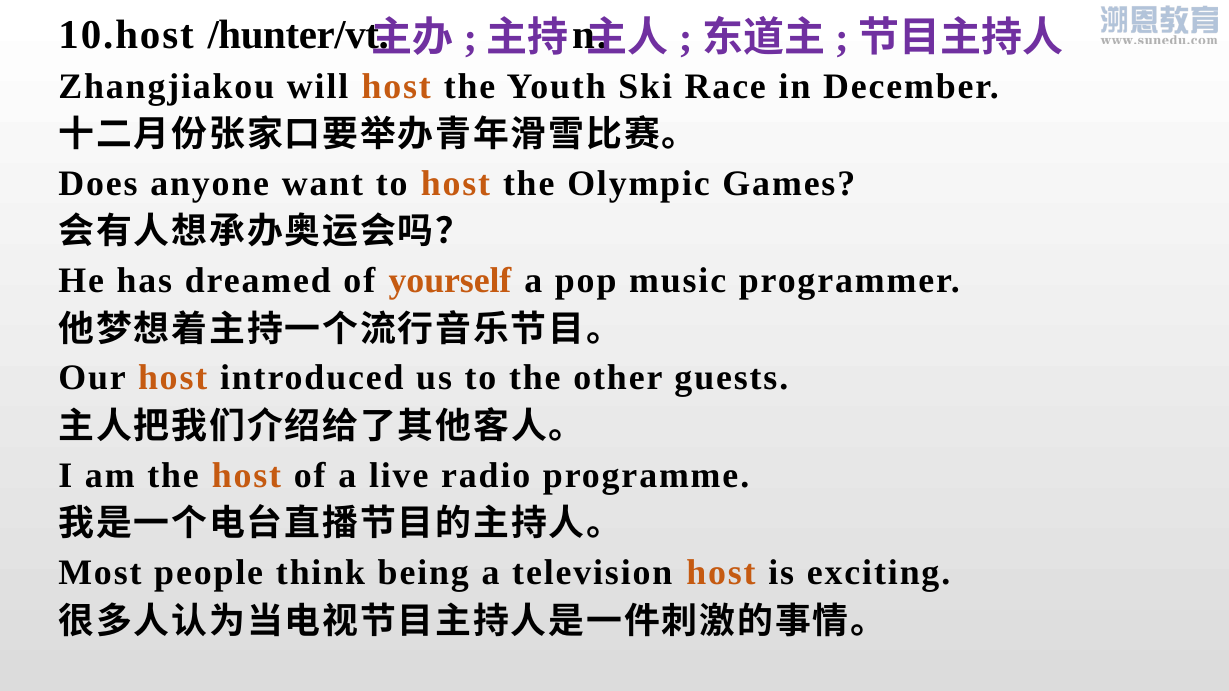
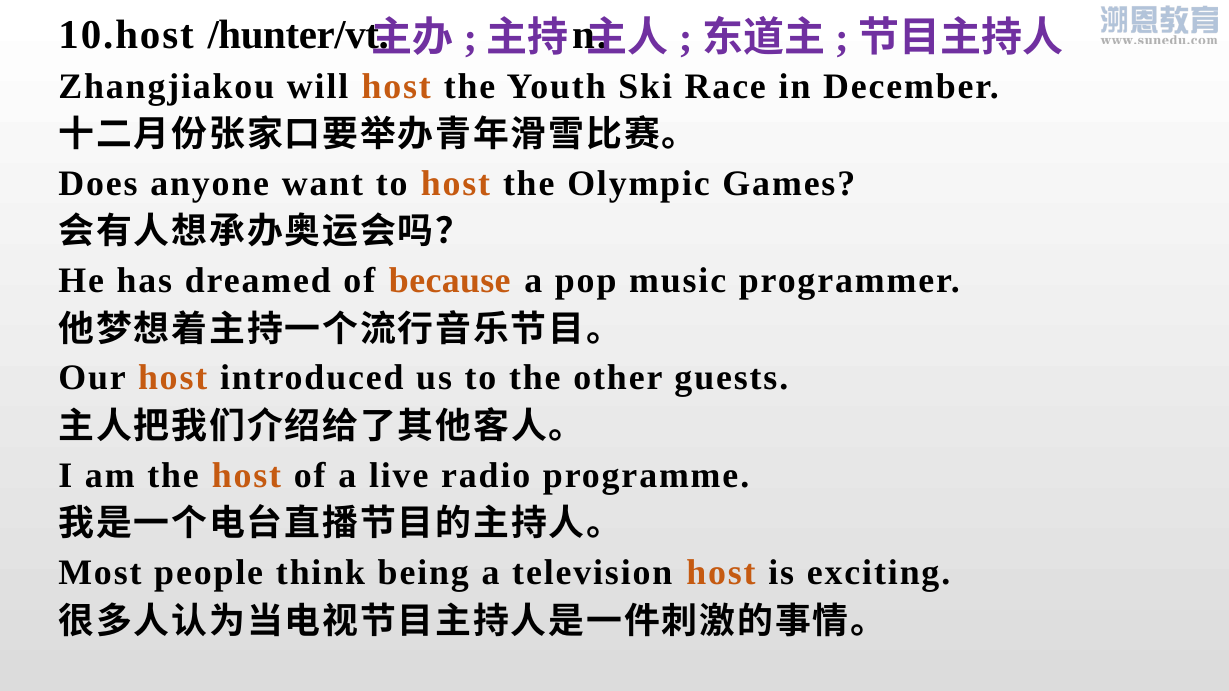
yourself: yourself -> because
